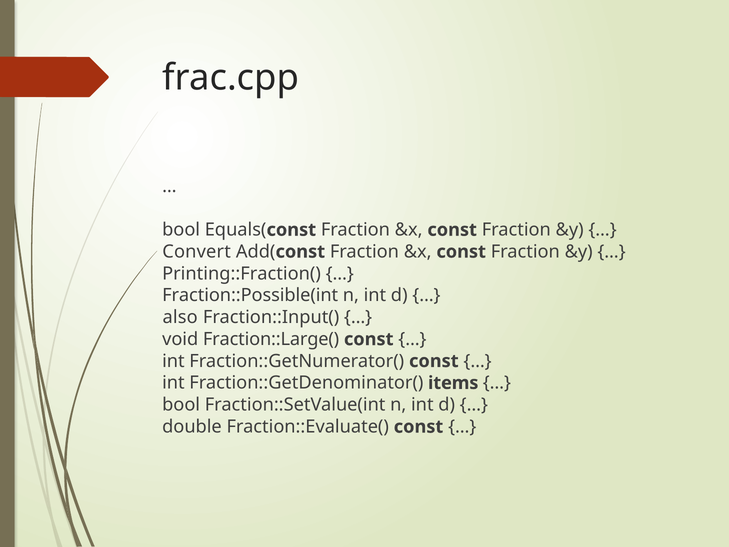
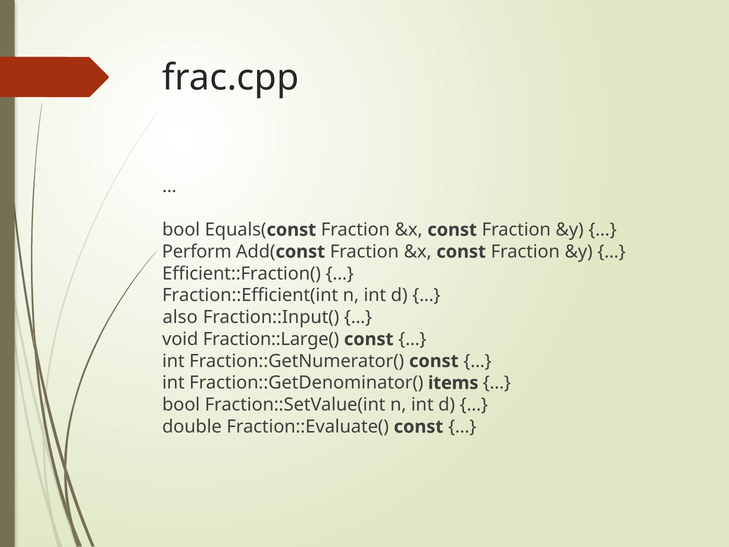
Convert: Convert -> Perform
Printing::Fraction(: Printing::Fraction( -> Efficient::Fraction(
Fraction::Possible(int: Fraction::Possible(int -> Fraction::Efficient(int
